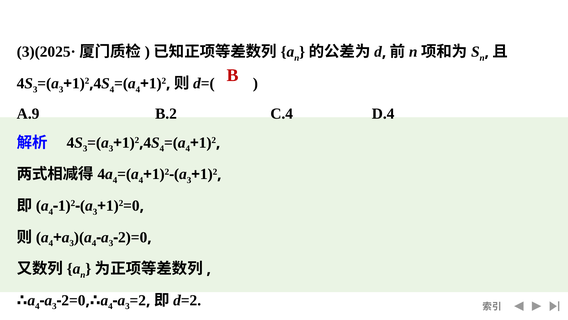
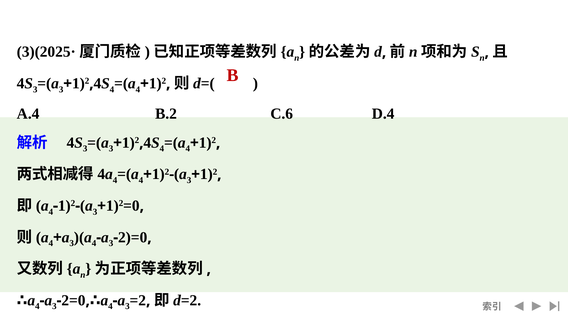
A.9: A.9 -> A.4
C.4: C.4 -> C.6
